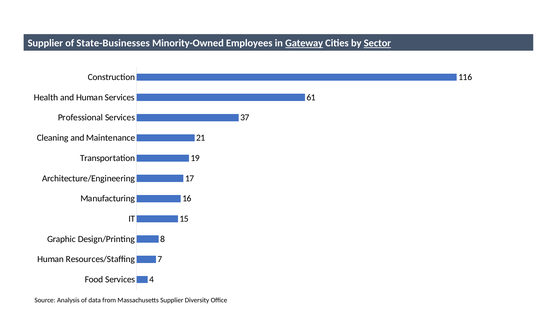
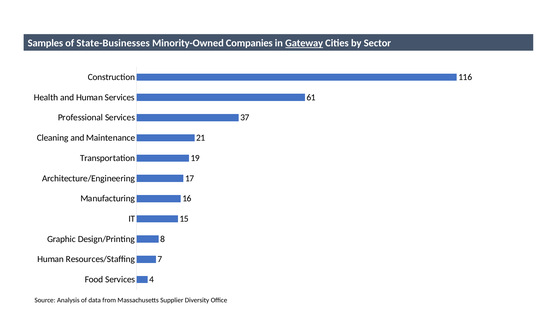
Supplier at (45, 43): Supplier -> Samples
Employees: Employees -> Companies
Sector underline: present -> none
